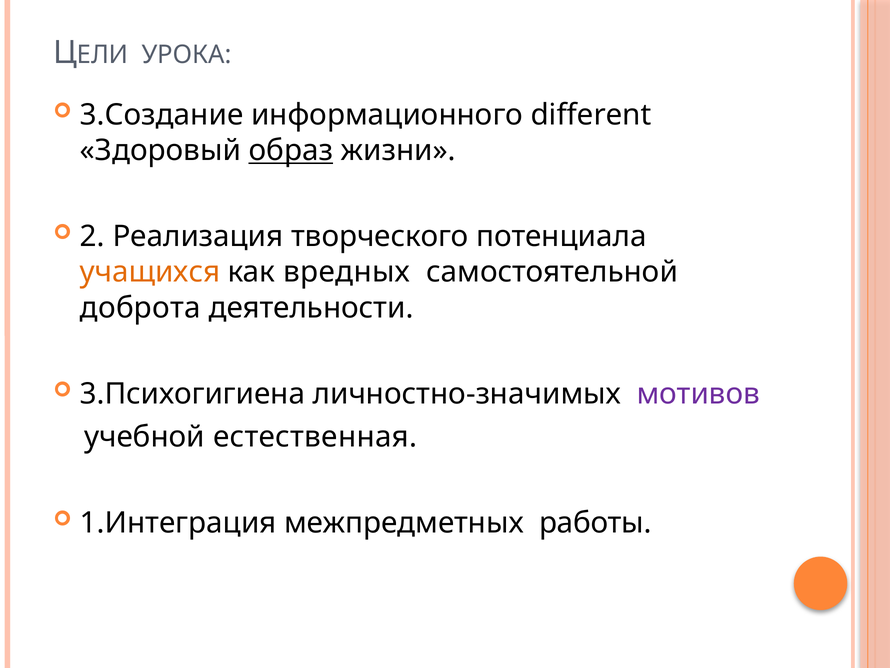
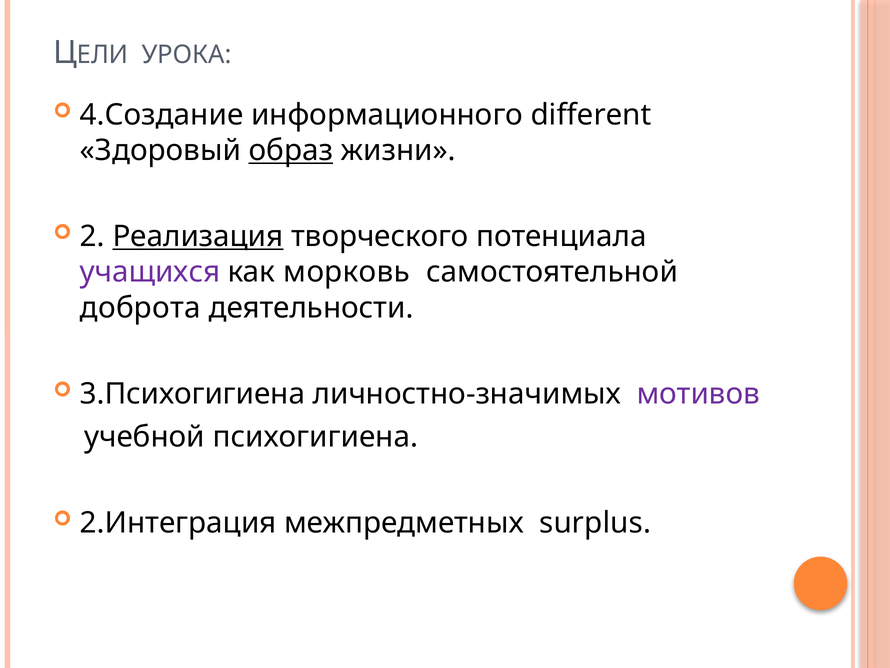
3.Создание: 3.Создание -> 4.Создание
Реализация underline: none -> present
учащихся colour: orange -> purple
вредных: вредных -> морковь
естественная: естественная -> психогигиена
1.Интеграция: 1.Интеграция -> 2.Интеграция
работы: работы -> surplus
